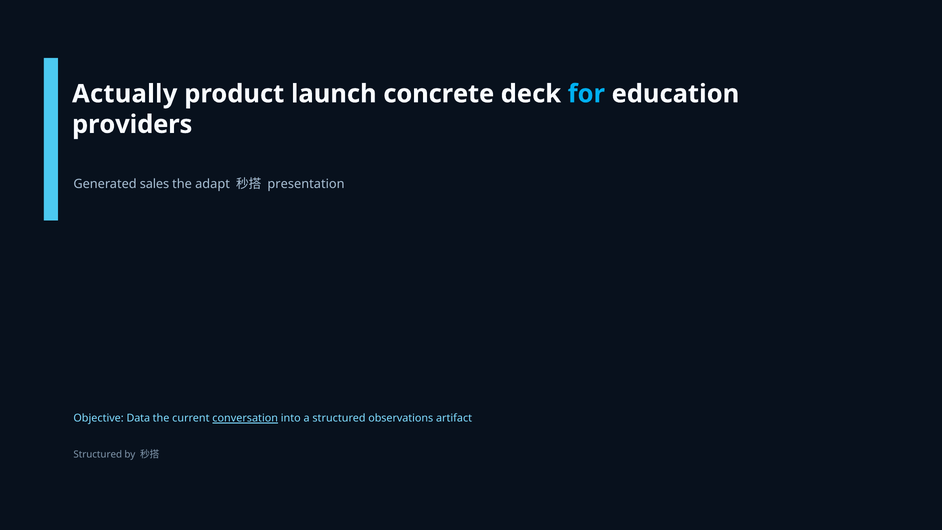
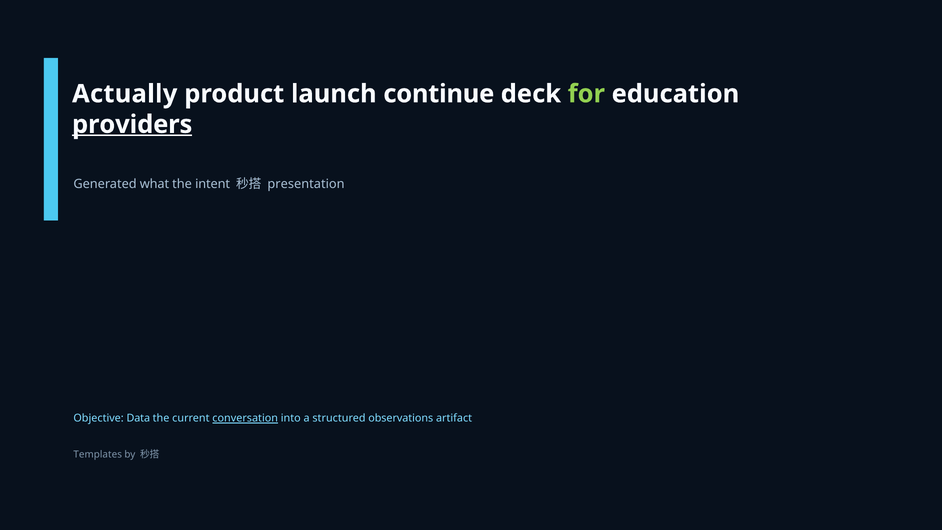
concrete: concrete -> continue
for colour: light blue -> light green
providers underline: none -> present
sales: sales -> what
adapt: adapt -> intent
Structured at (98, 454): Structured -> Templates
